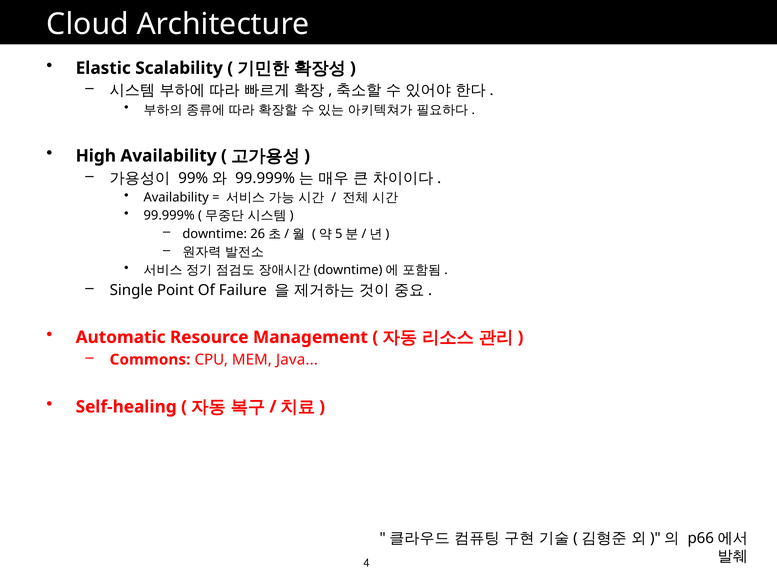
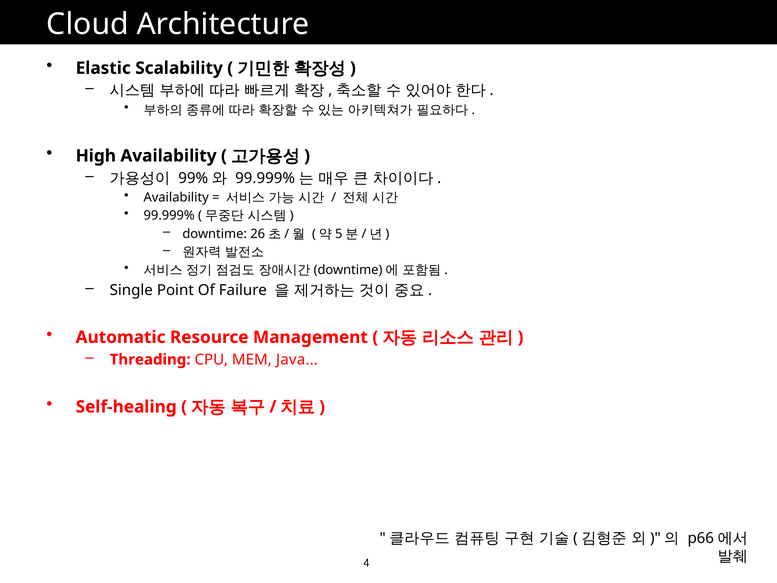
Commons: Commons -> Threading
